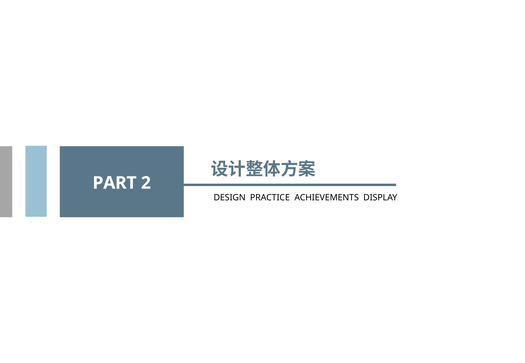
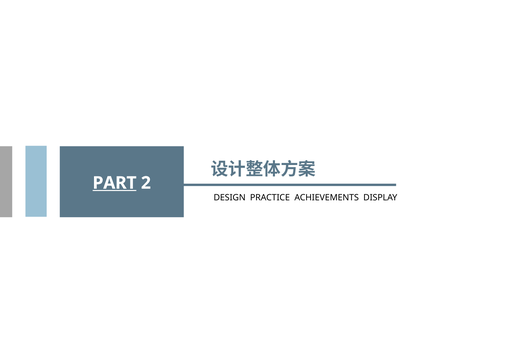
PART underline: none -> present
